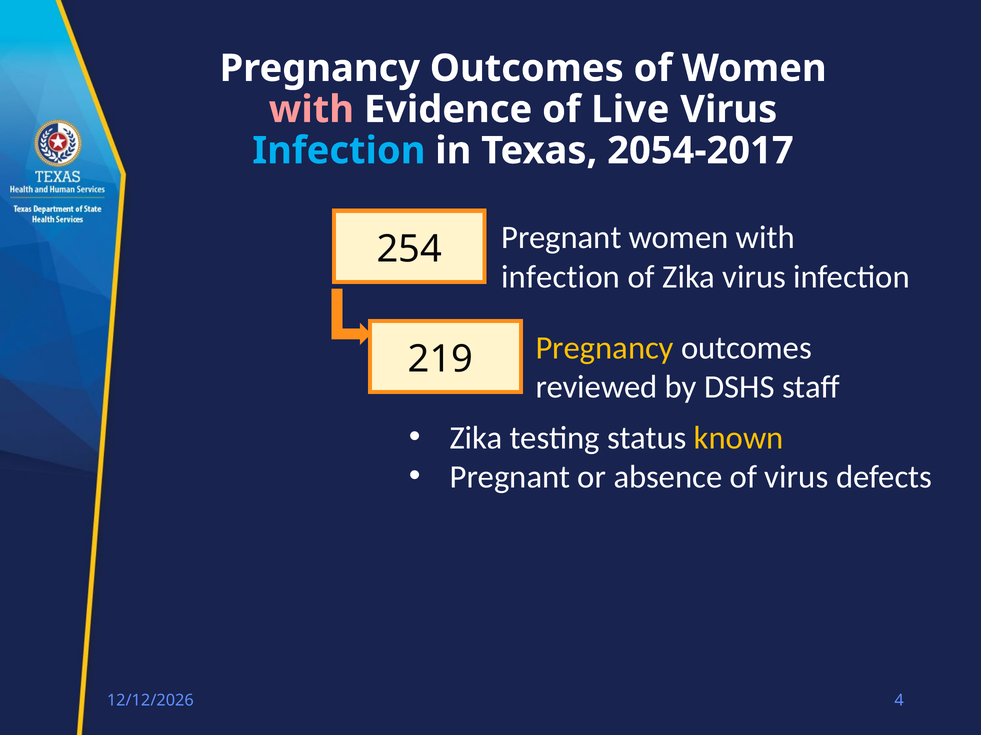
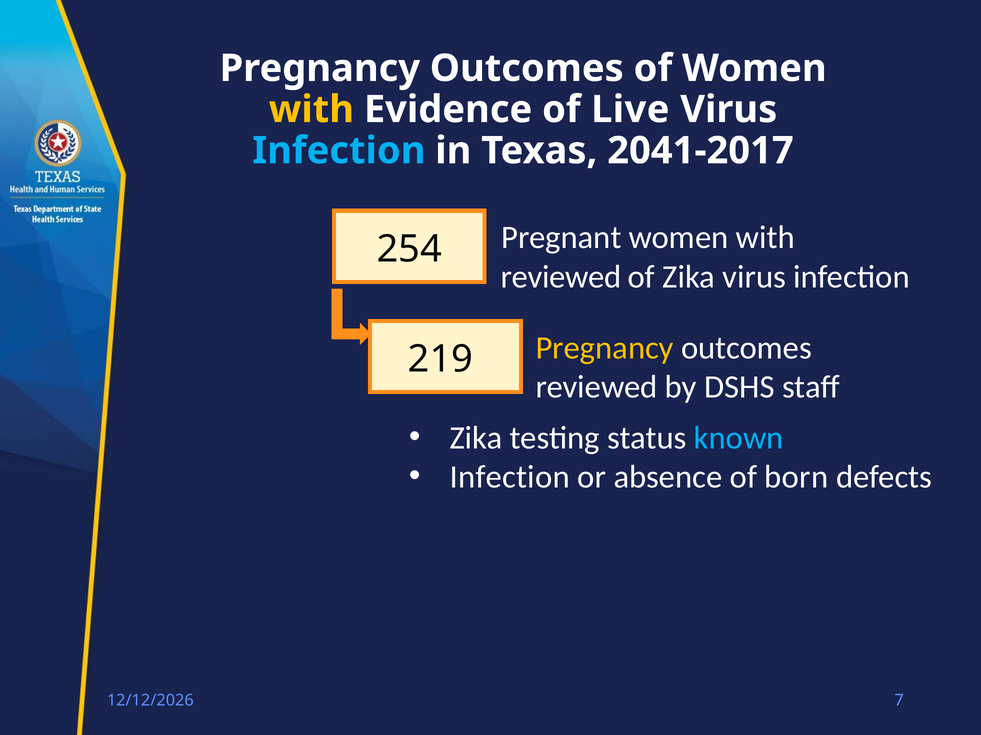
with at (311, 110) colour: pink -> yellow
2054-2017: 2054-2017 -> 2041-2017
infection at (561, 277): infection -> reviewed
known colour: yellow -> light blue
Pregnant at (510, 477): Pregnant -> Infection
of virus: virus -> born
4: 4 -> 7
